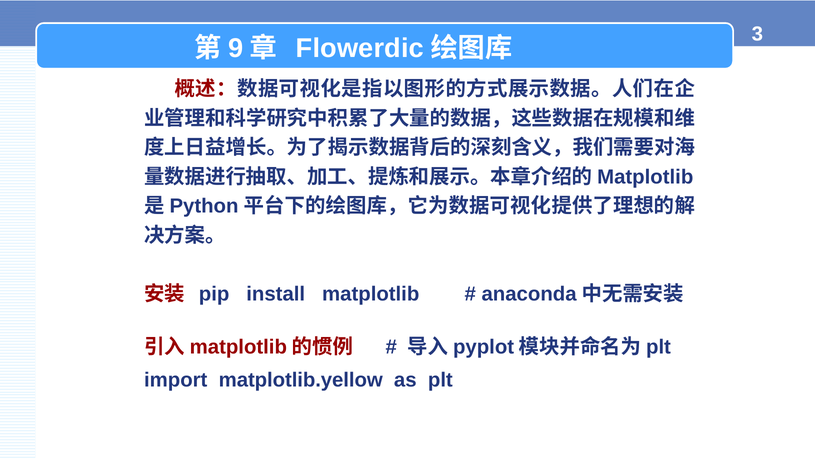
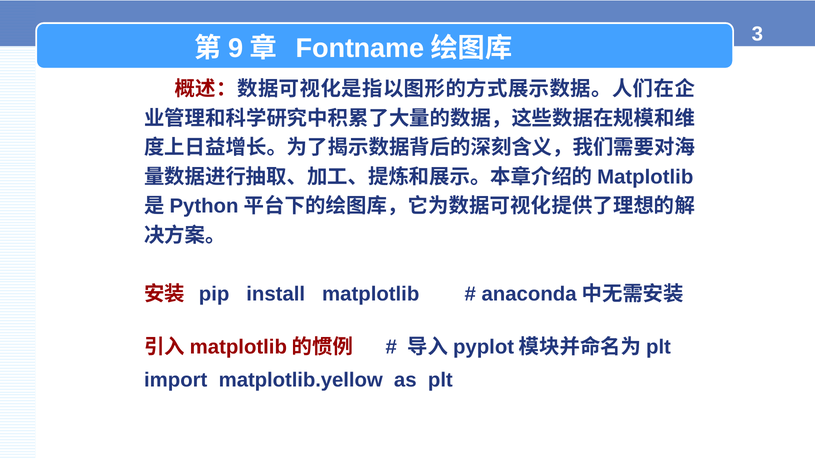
Flowerdic: Flowerdic -> Fontname
